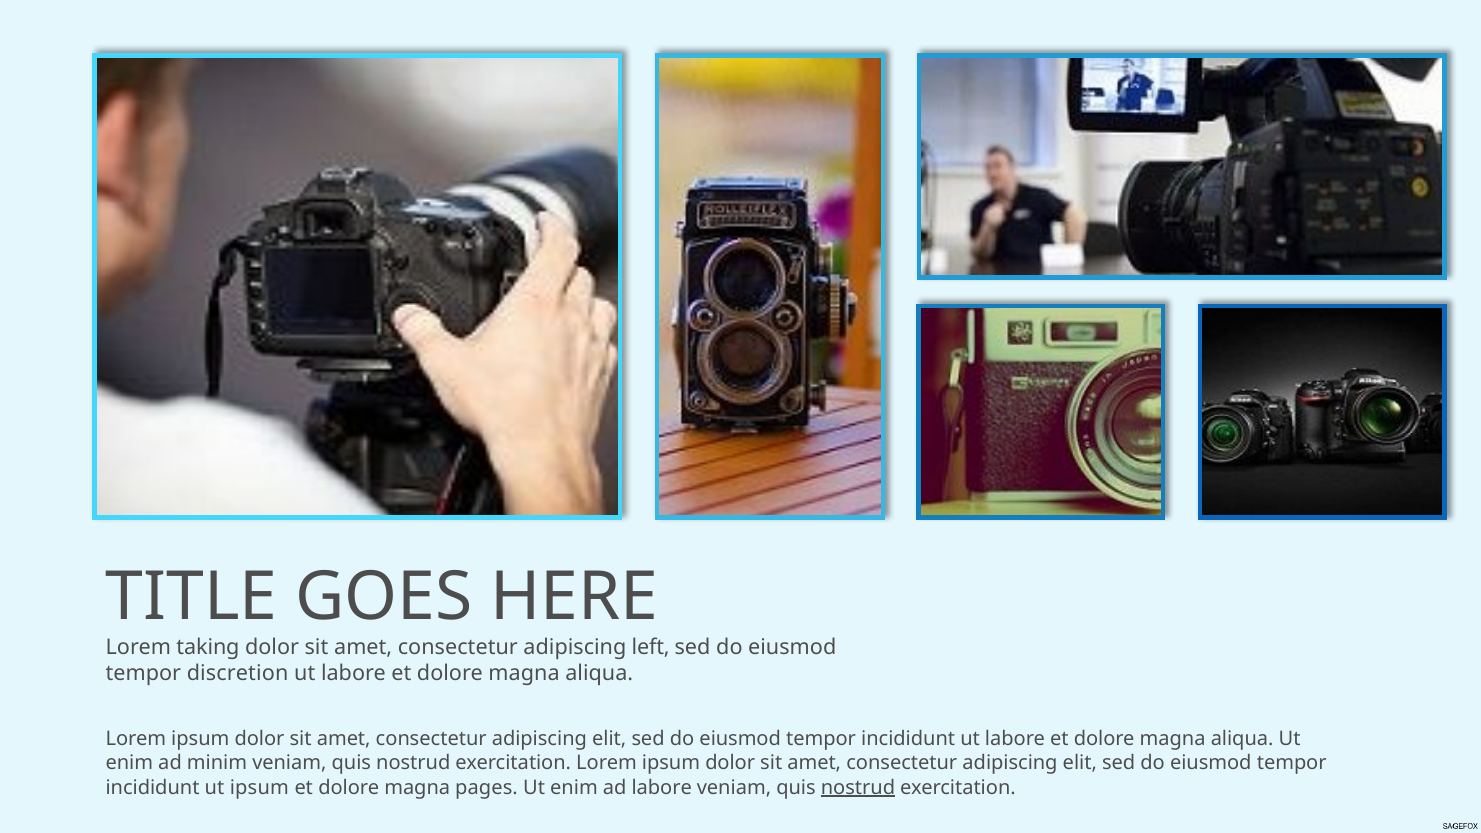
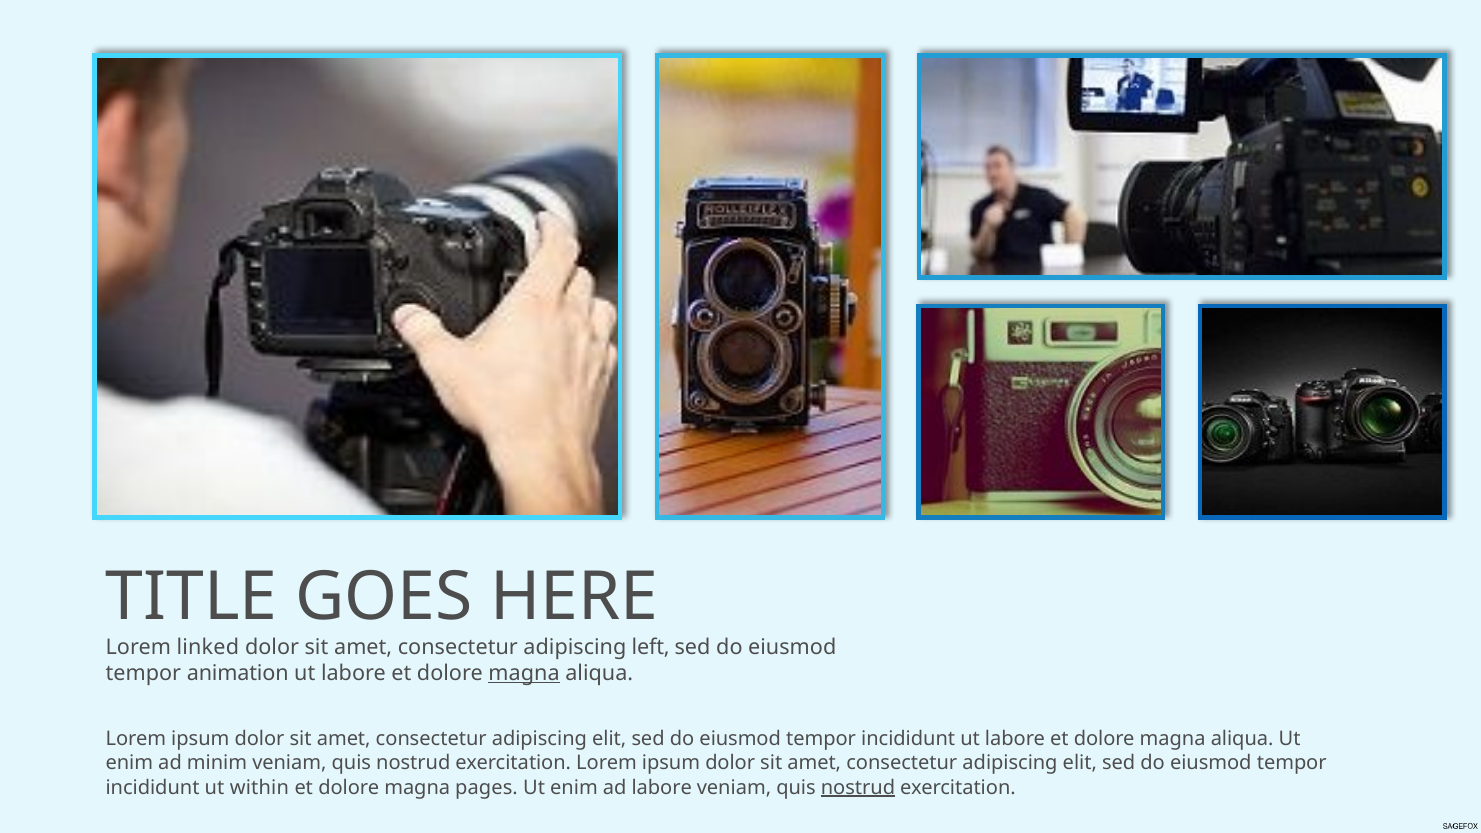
taking: taking -> linked
discretion: discretion -> animation
magna at (524, 673) underline: none -> present
ut ipsum: ipsum -> within
